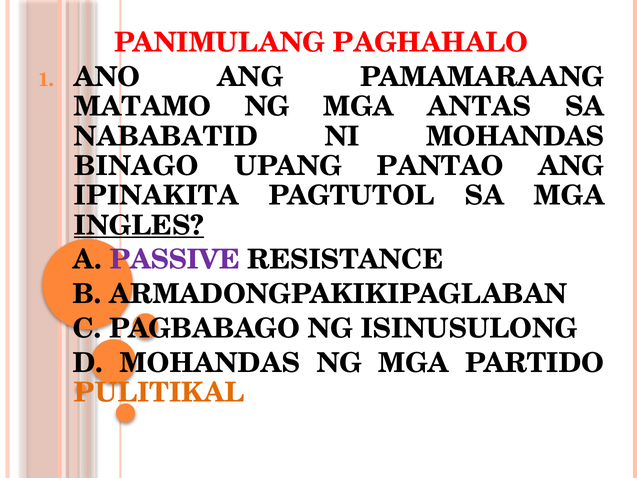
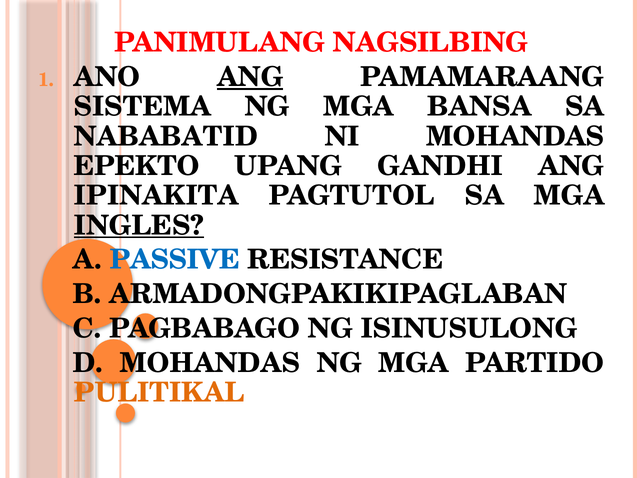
PAGHAHALO: PAGHAHALO -> NAGSILBING
ANG at (250, 77) underline: none -> present
MATAMO: MATAMO -> SISTEMA
ANTAS: ANTAS -> BANSA
BINAGO: BINAGO -> EPEKTO
PANTAO: PANTAO -> GANDHI
PASSIVE colour: purple -> blue
